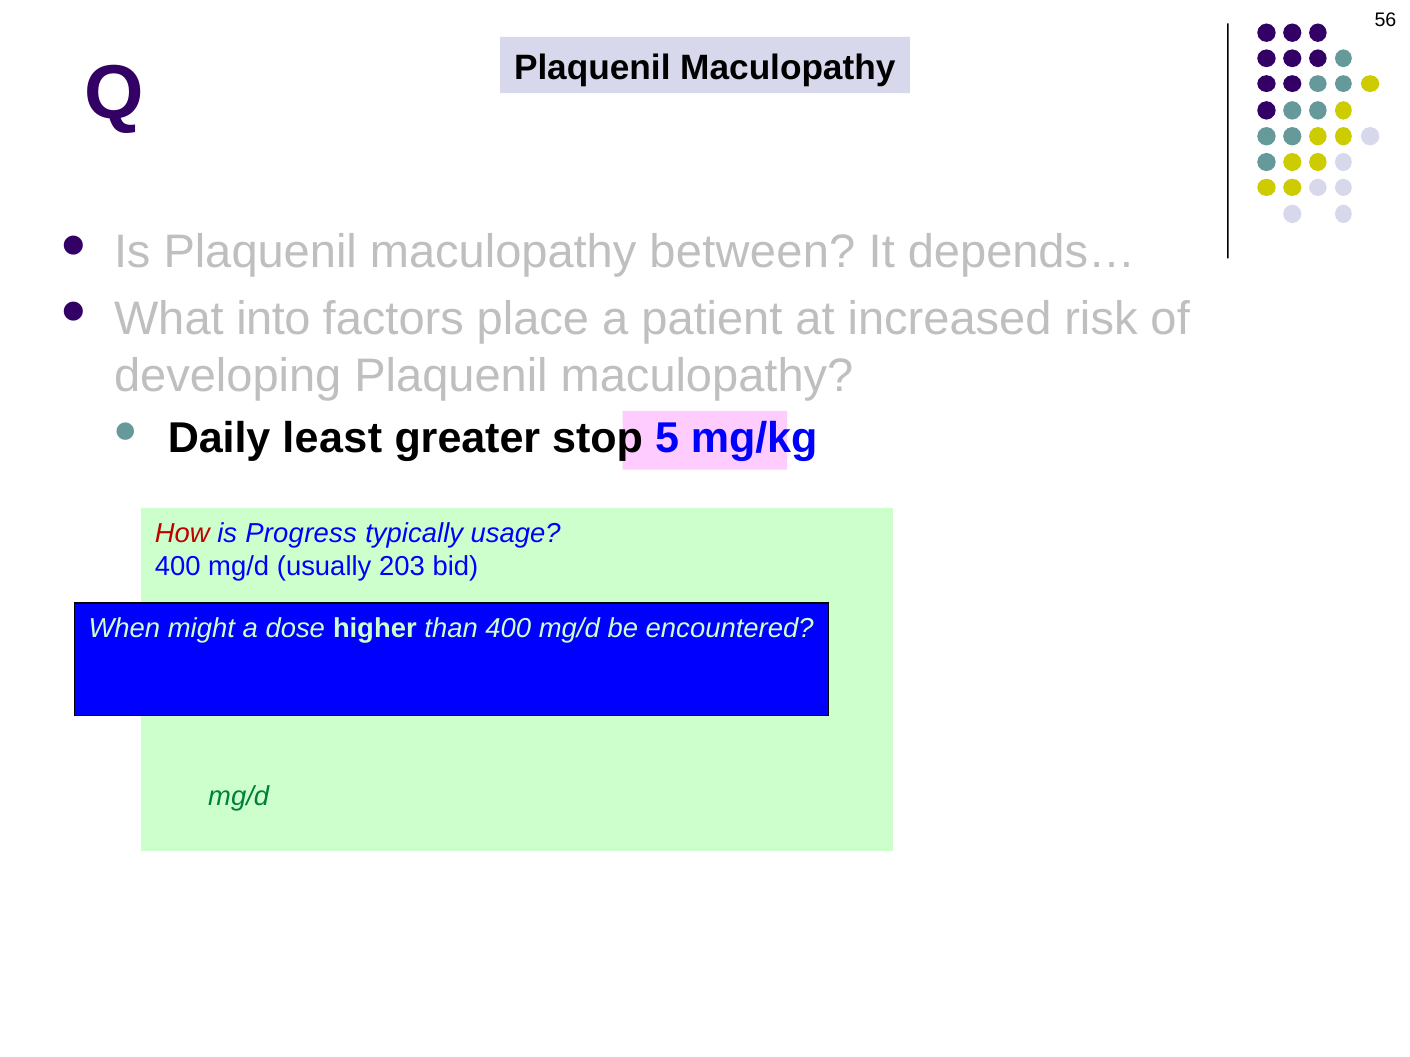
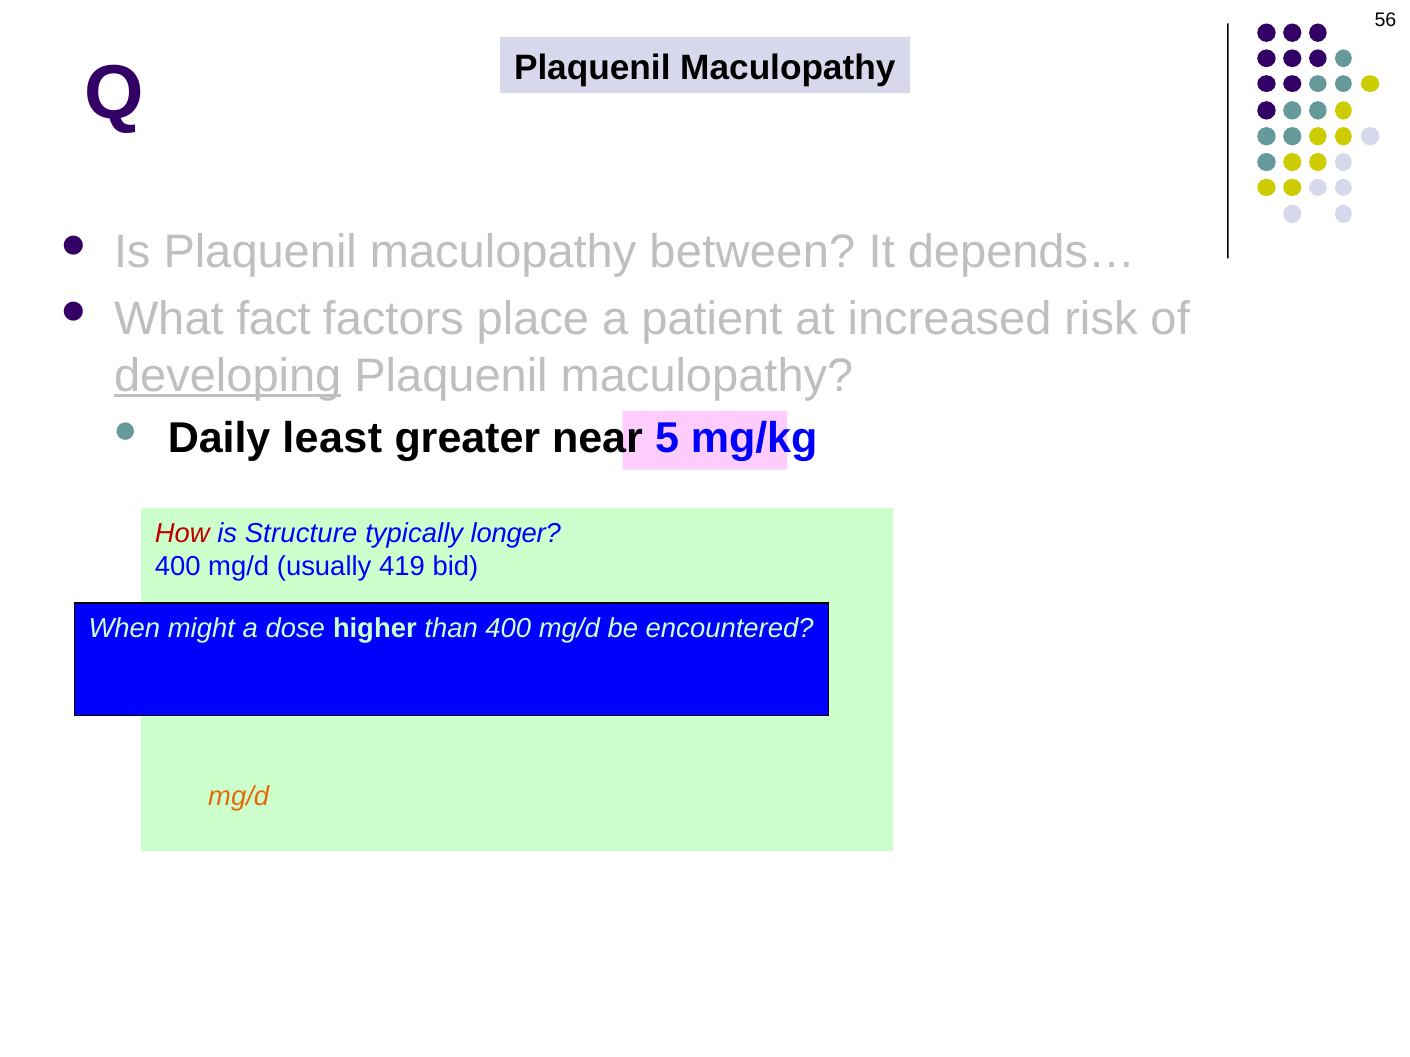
into: into -> fact
developing underline: none -> present
stop: stop -> near
Progress: Progress -> Structure
usage: usage -> longer
203: 203 -> 419
mg/d at (239, 797) colour: green -> orange
